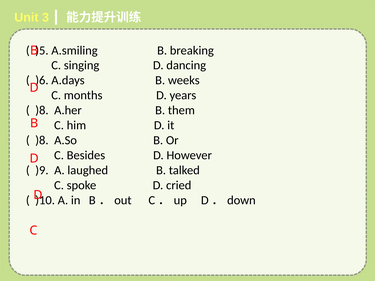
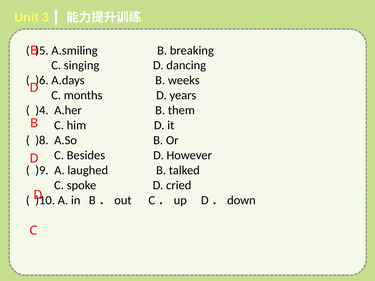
)8 at (42, 110): )8 -> )4
